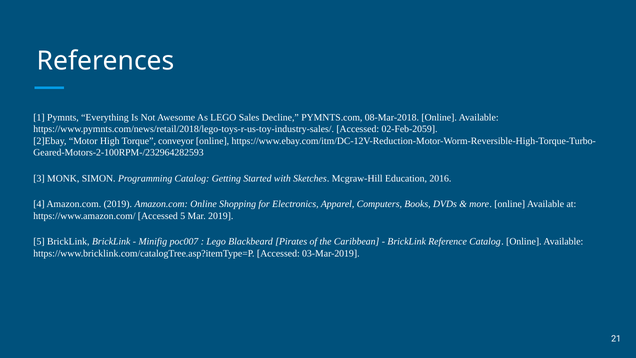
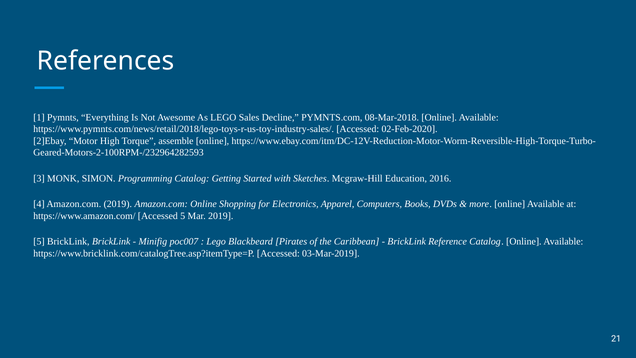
02-Feb-2059: 02-Feb-2059 -> 02-Feb-2020
conveyor: conveyor -> assemble
